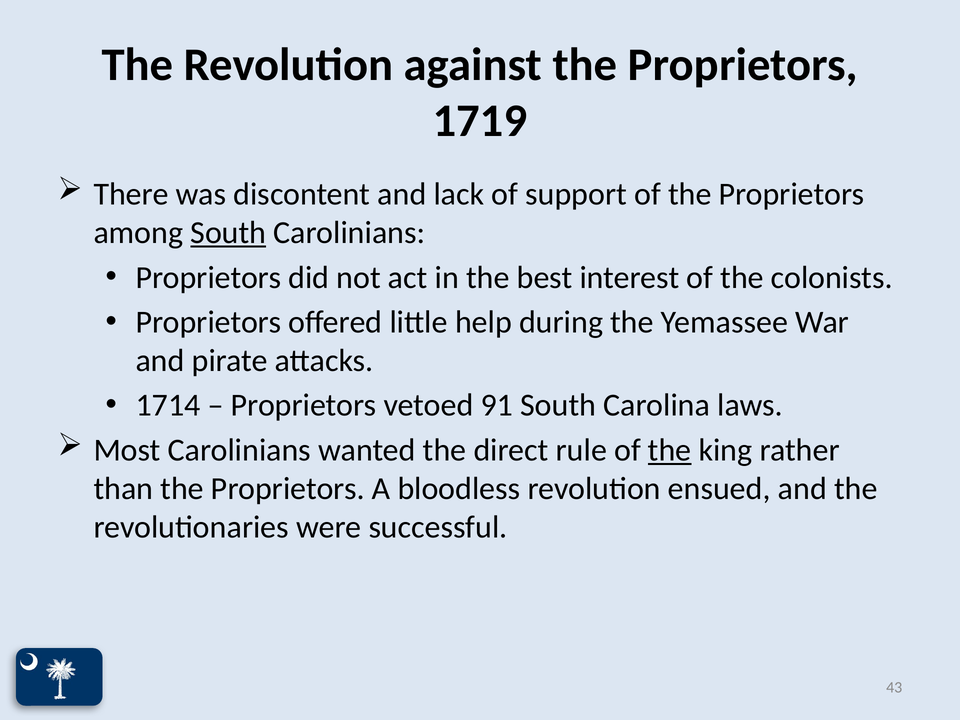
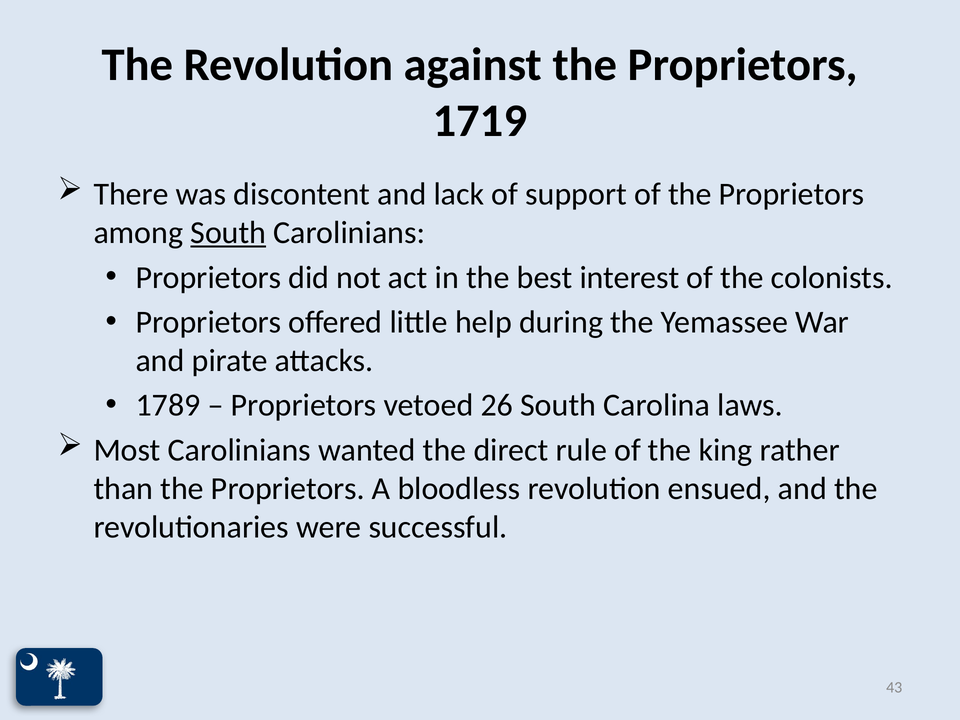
1714: 1714 -> 1789
91: 91 -> 26
the at (670, 450) underline: present -> none
